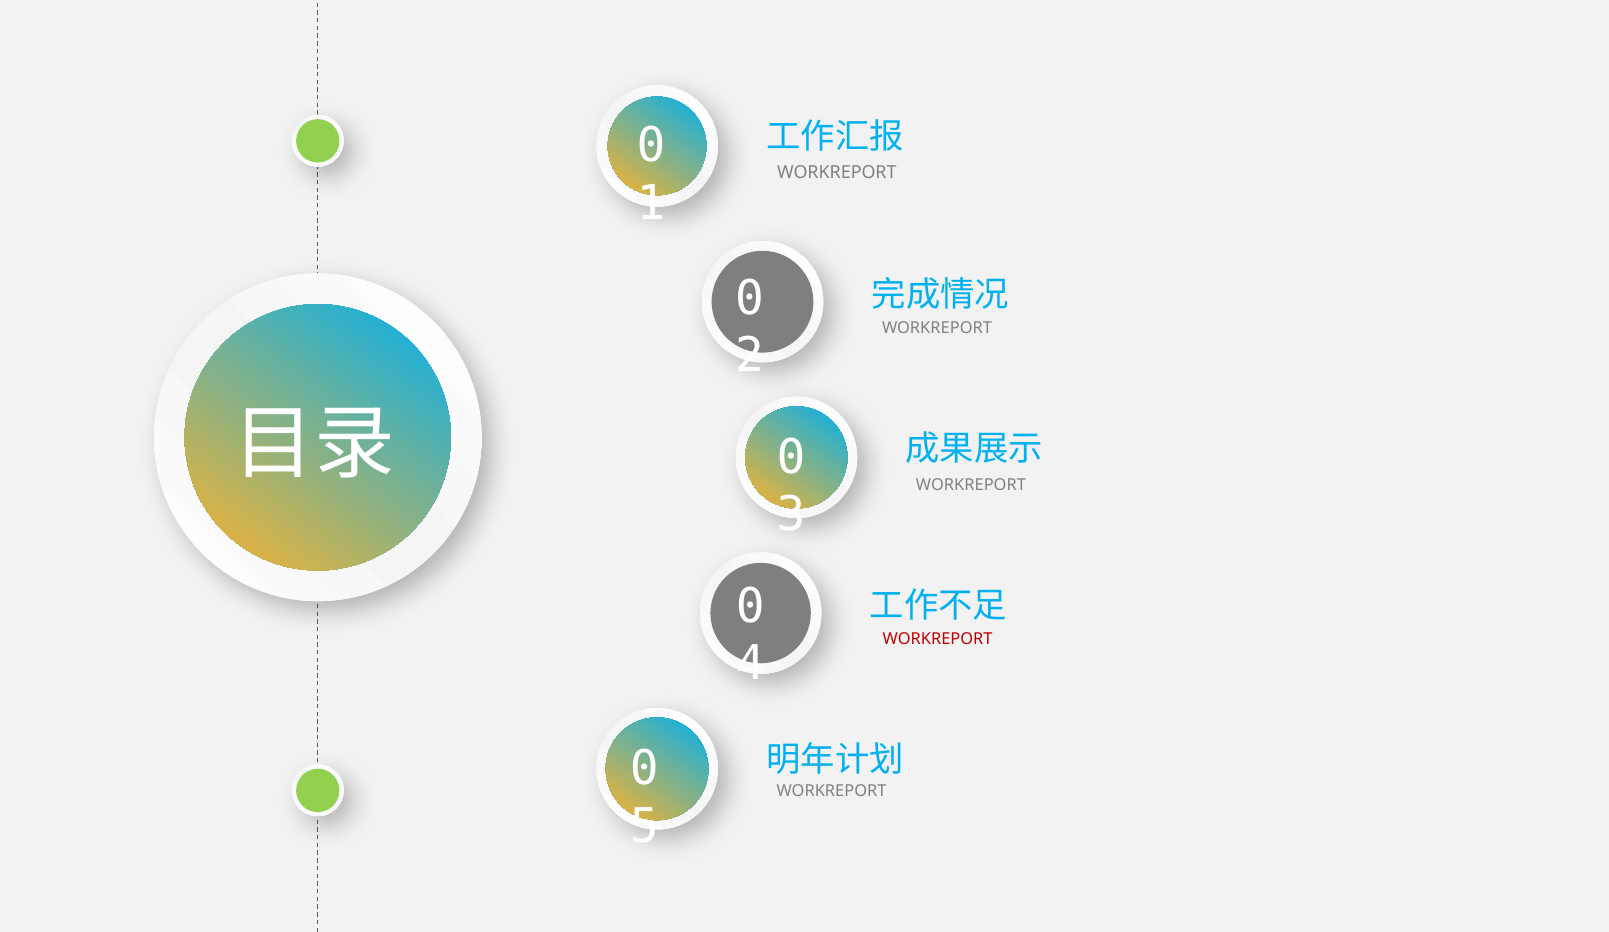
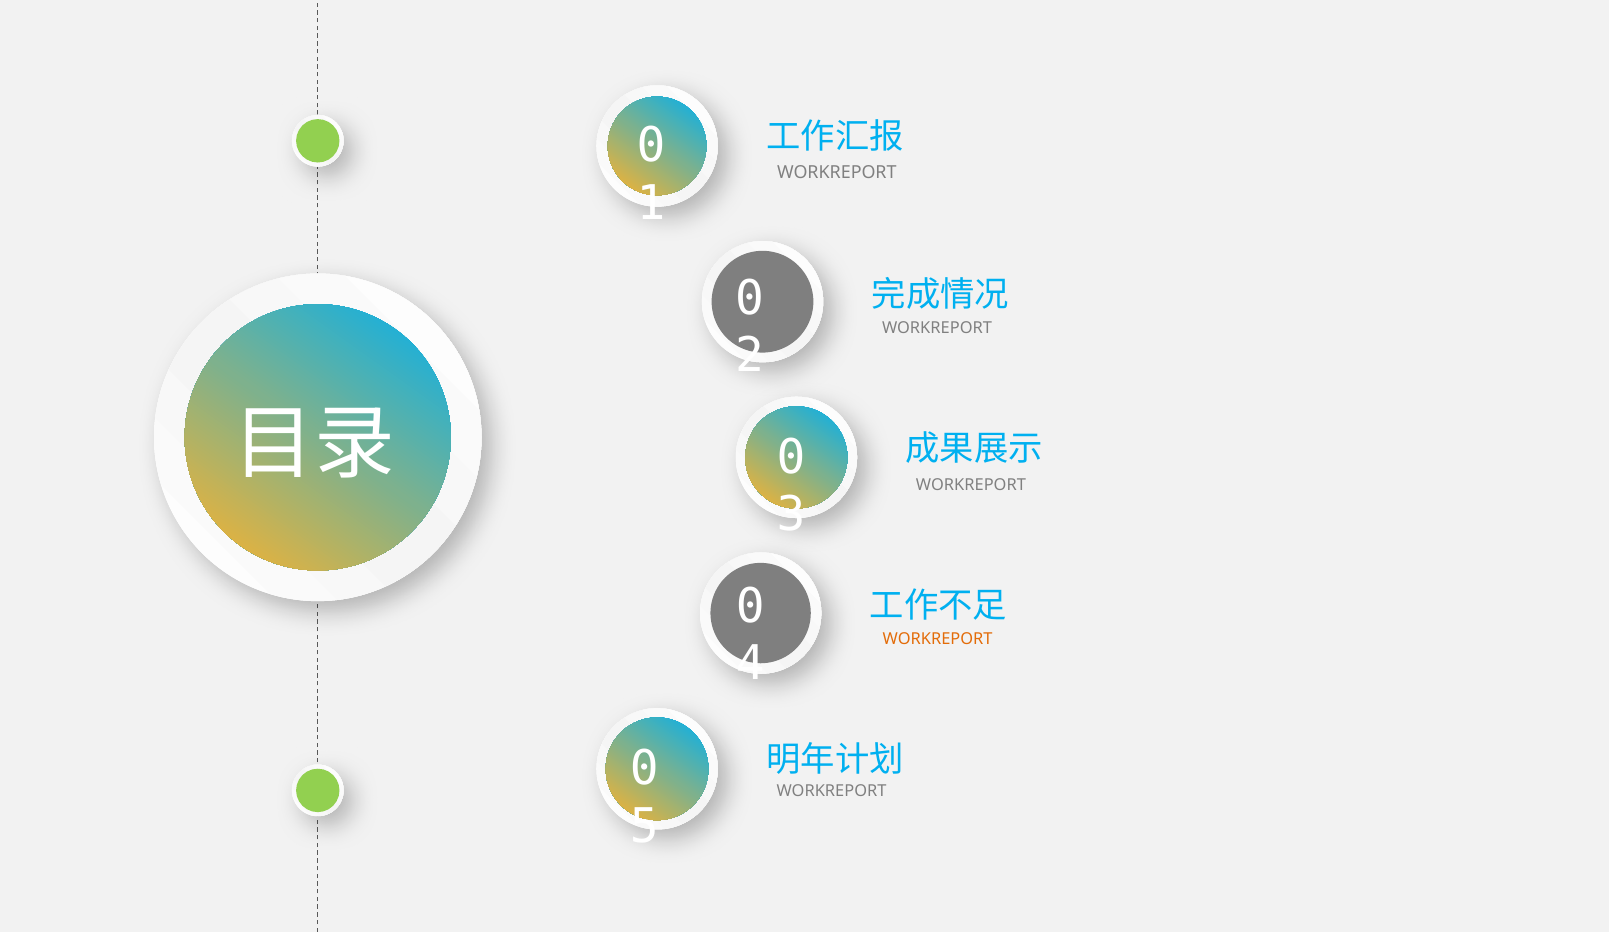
WORKREPORT at (938, 639) colour: red -> orange
